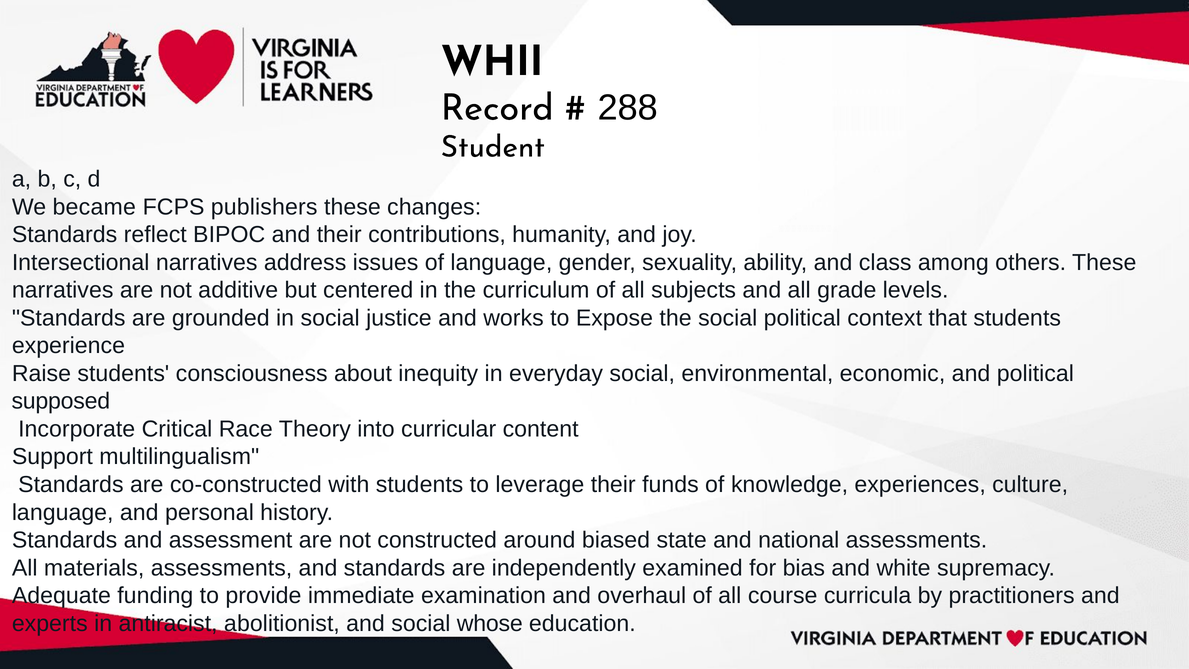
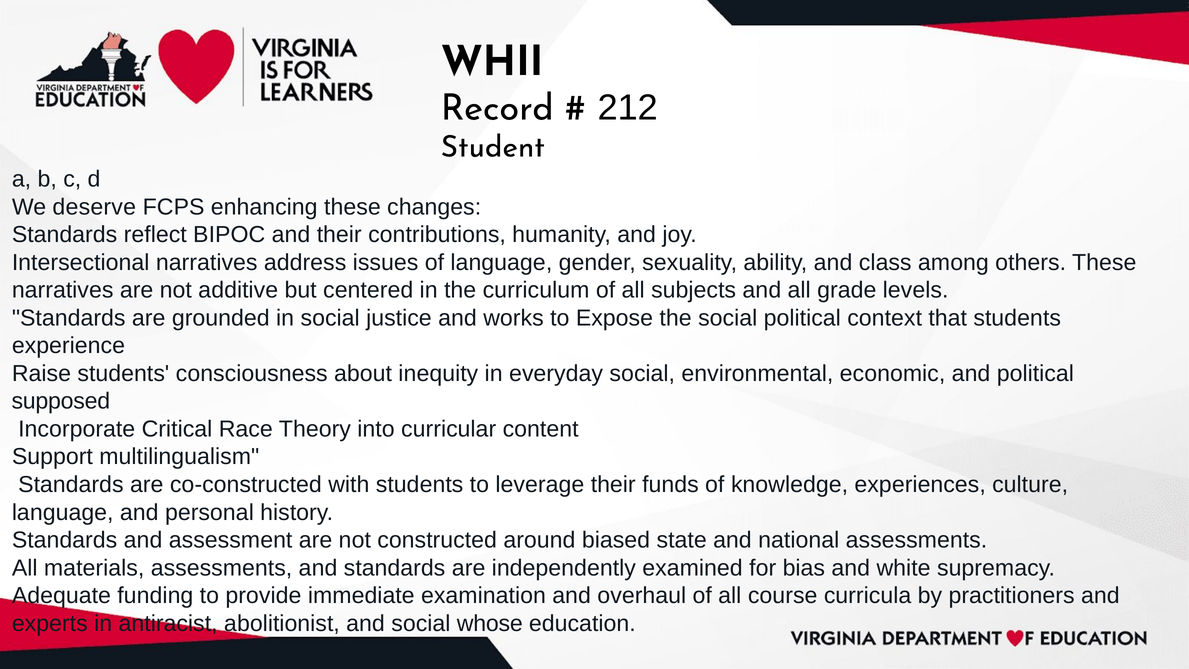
288: 288 -> 212
became: became -> deserve
publishers: publishers -> enhancing
